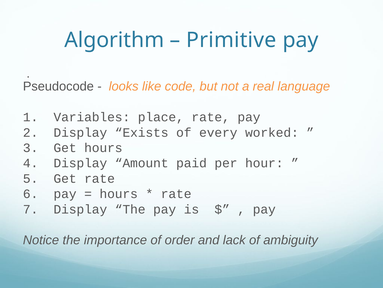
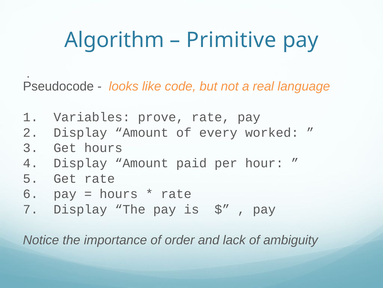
place: place -> prove
2 Display Exists: Exists -> Amount
